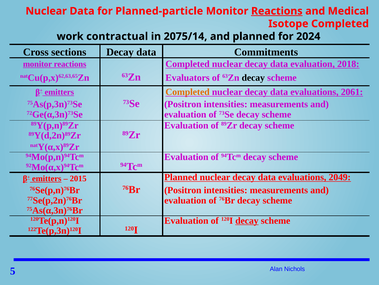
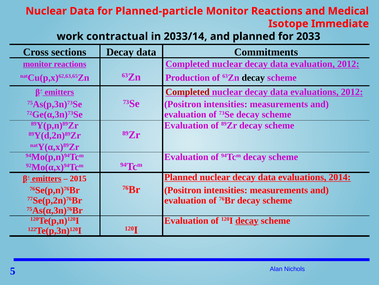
Reactions at (277, 11) underline: present -> none
Isotope Completed: Completed -> Immediate
2075/14: 2075/14 -> 2033/14
2024: 2024 -> 2033
evaluation 2018: 2018 -> 2012
Evaluators: Evaluators -> Production
Completed at (188, 92) colour: orange -> red
evaluations 2061: 2061 -> 2012
2049: 2049 -> 2014
